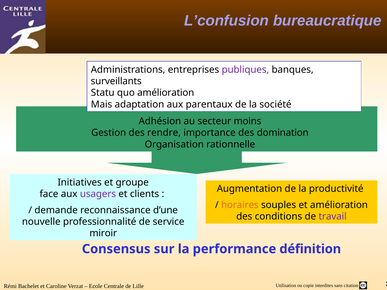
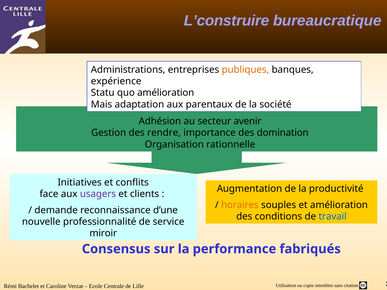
L’confusion: L’confusion -> L’construire
publiques colour: purple -> orange
surveillants: surveillants -> expérience
moins: moins -> avenir
groupe: groupe -> conflits
travail colour: purple -> blue
définition: définition -> fabriqués
